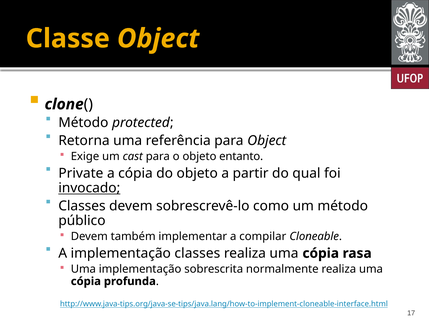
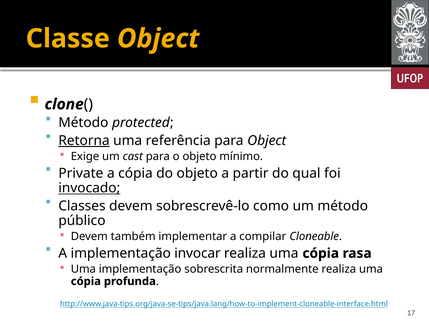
Retorna underline: none -> present
entanto: entanto -> mínimo
implementação classes: classes -> invocar
